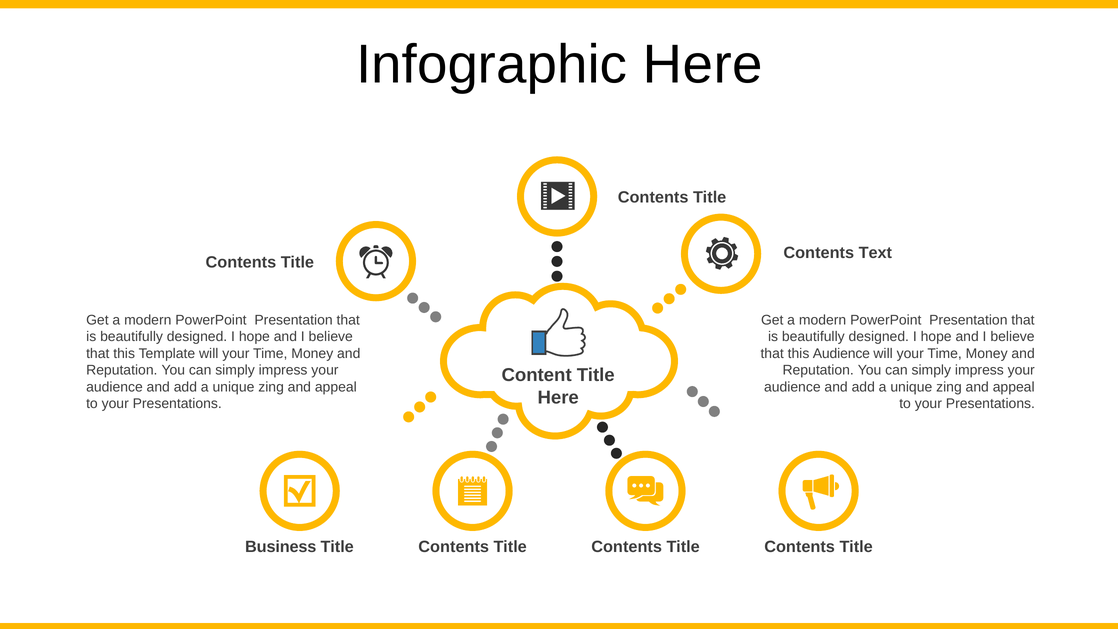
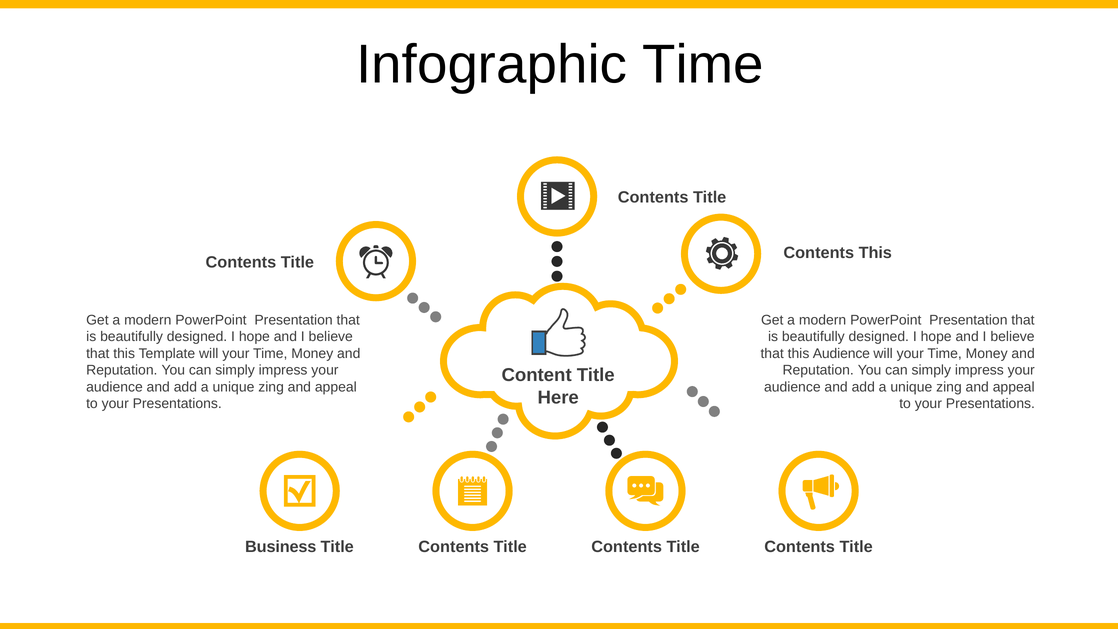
Infographic Here: Here -> Time
Contents Text: Text -> This
